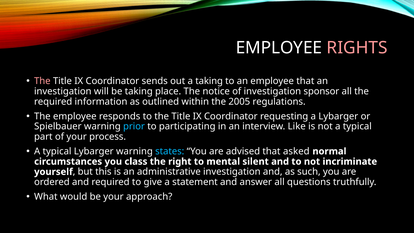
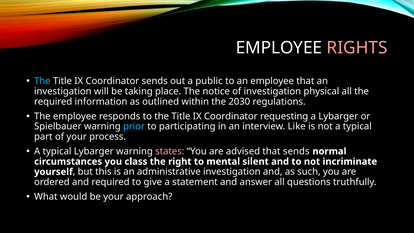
The at (42, 81) colour: pink -> light blue
a taking: taking -> public
sponsor: sponsor -> physical
2005: 2005 -> 2030
states colour: light blue -> pink
that asked: asked -> sends
